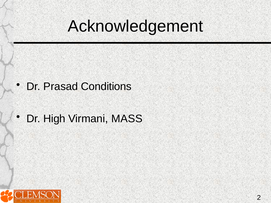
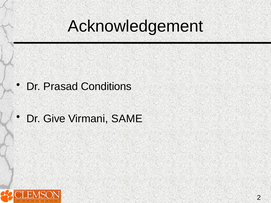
High: High -> Give
MASS: MASS -> SAME
